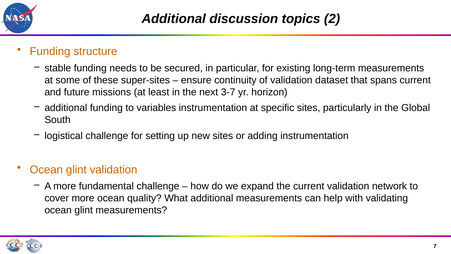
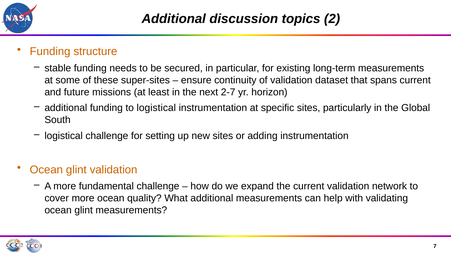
3-7: 3-7 -> 2-7
to variables: variables -> logistical
